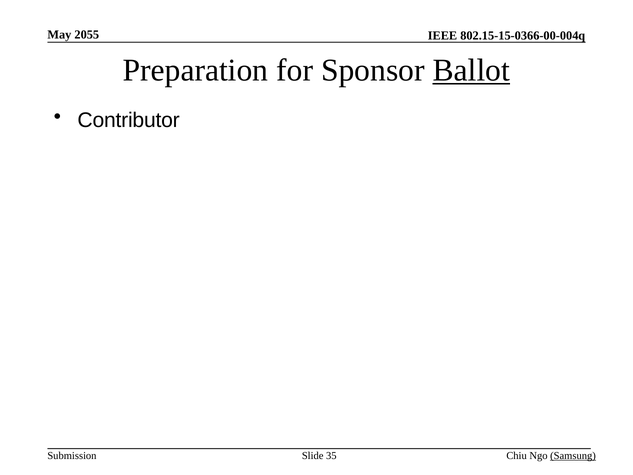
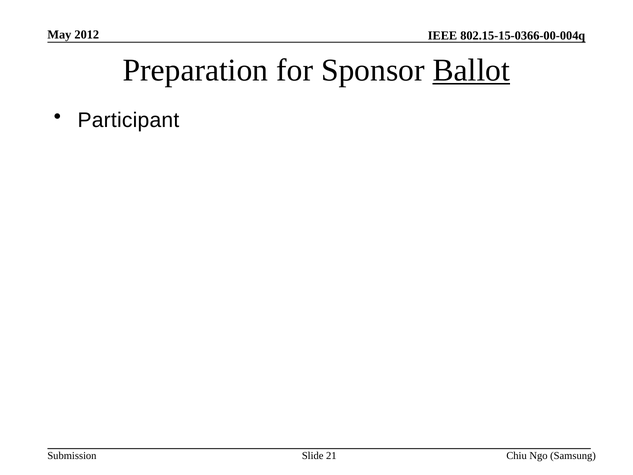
2055: 2055 -> 2012
Contributor: Contributor -> Participant
35: 35 -> 21
Samsung underline: present -> none
